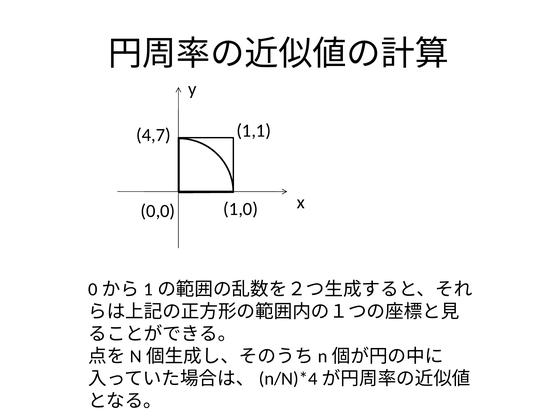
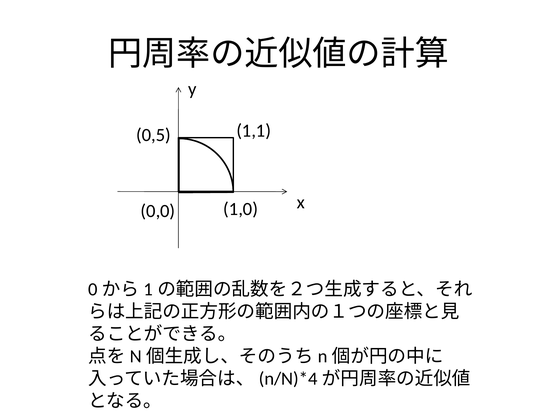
4,7: 4,7 -> 0,5
